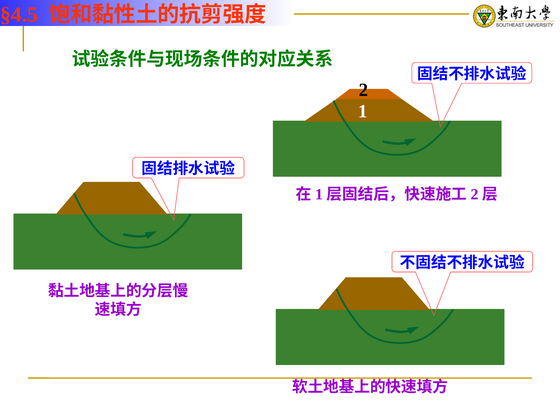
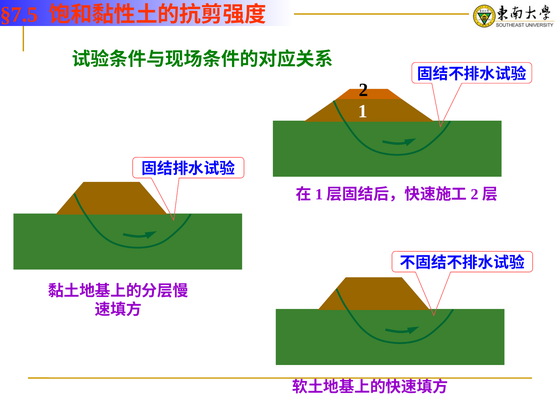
§4.5: §4.5 -> §7.5
